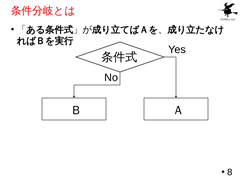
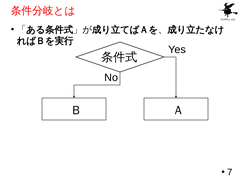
8: 8 -> 7
